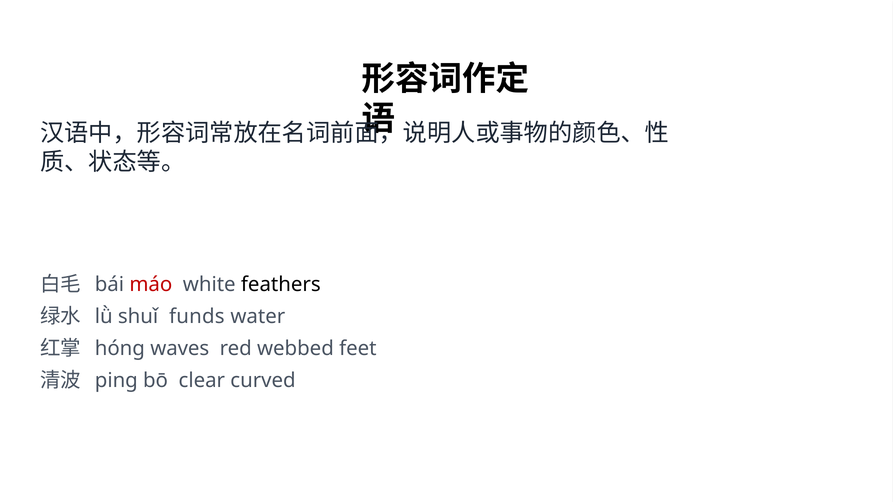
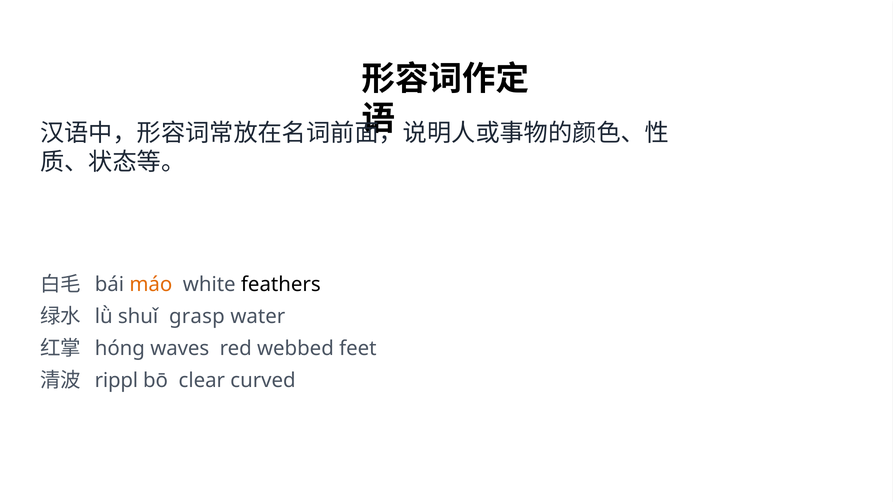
máo colour: red -> orange
funds: funds -> grasp
ping: ping -> rippl
